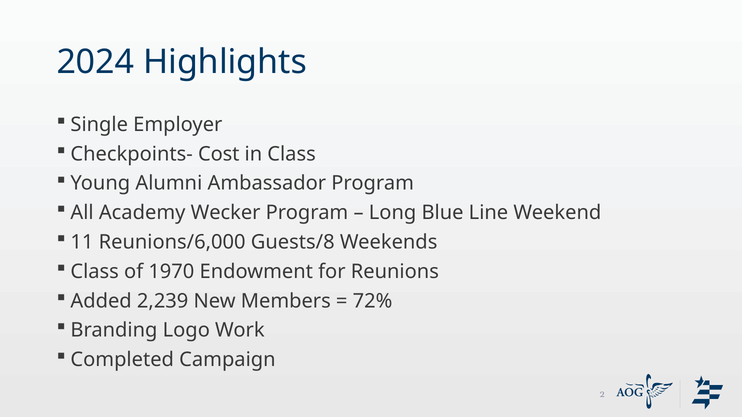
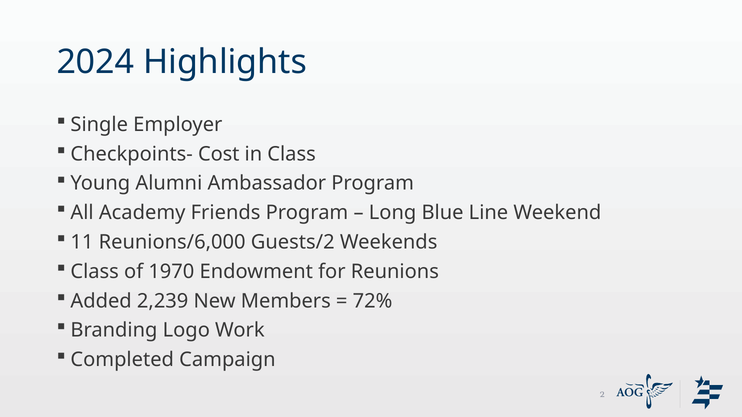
Wecker: Wecker -> Friends
Guests/8: Guests/8 -> Guests/2
